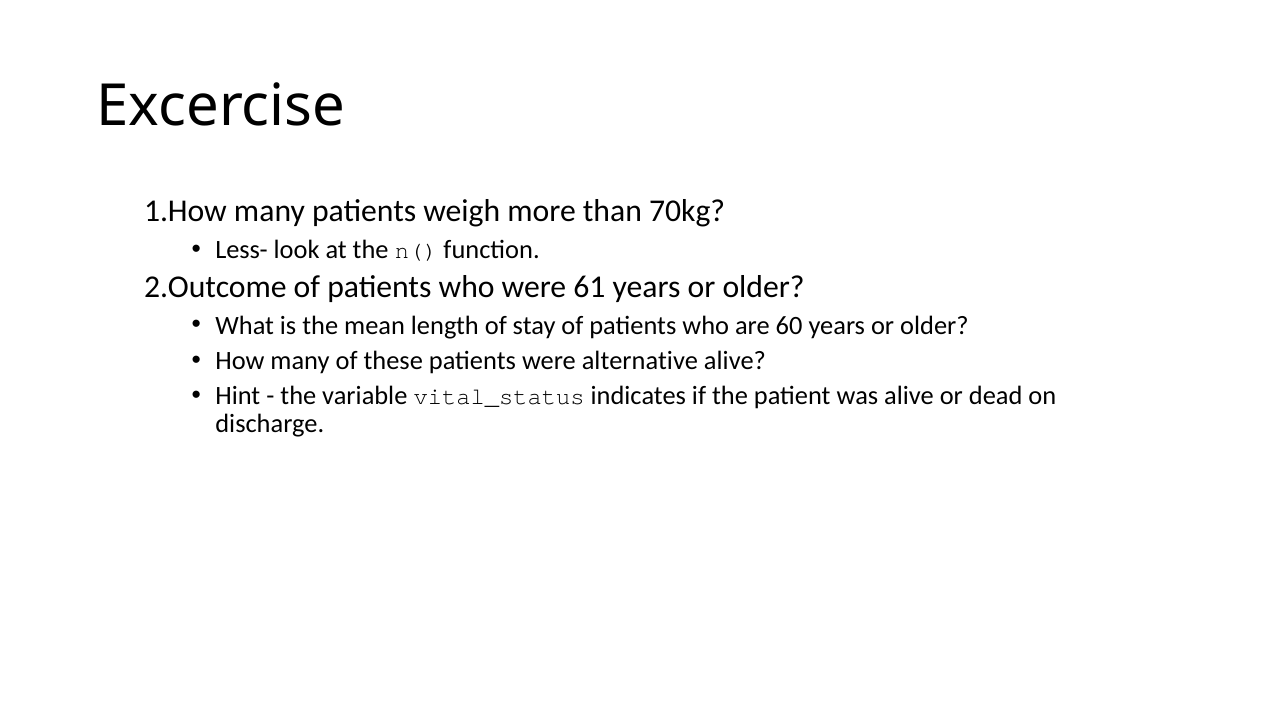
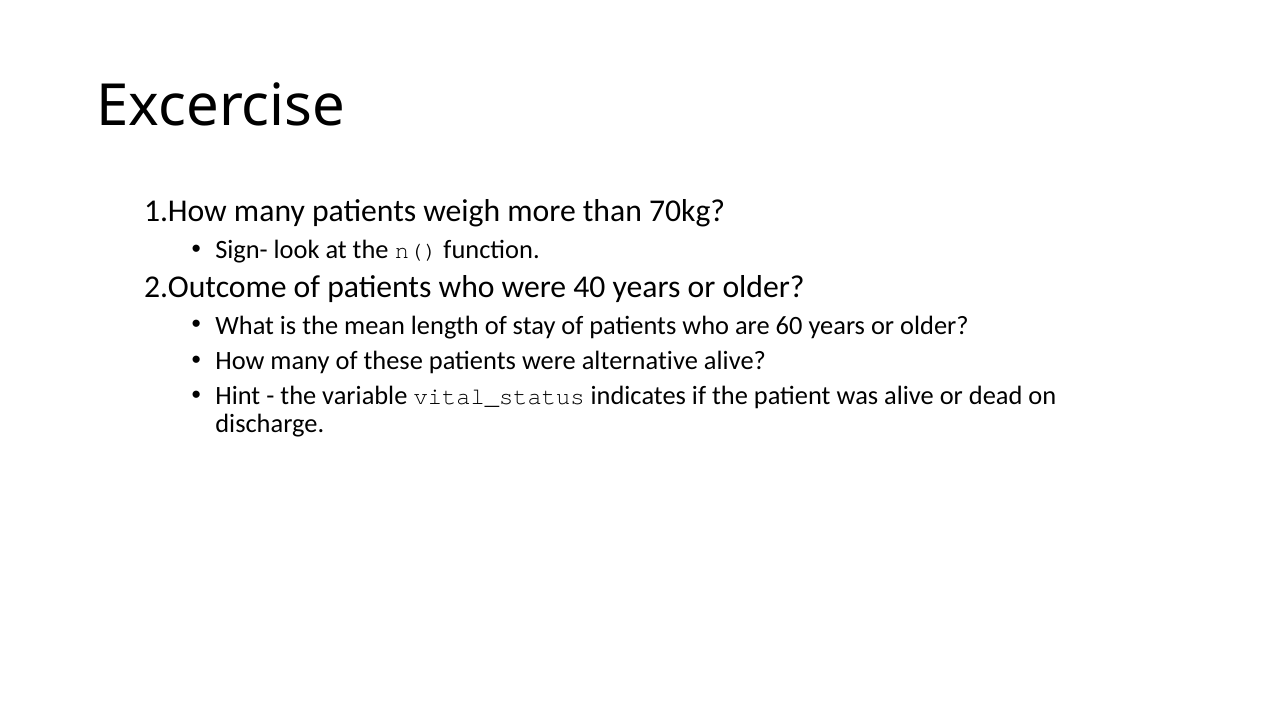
Less-: Less- -> Sign-
61: 61 -> 40
